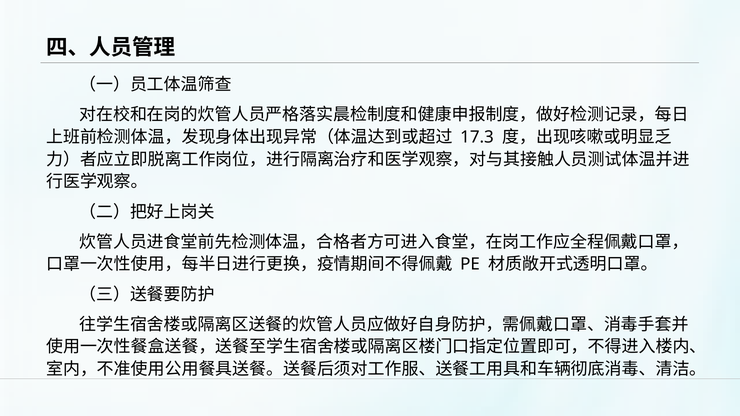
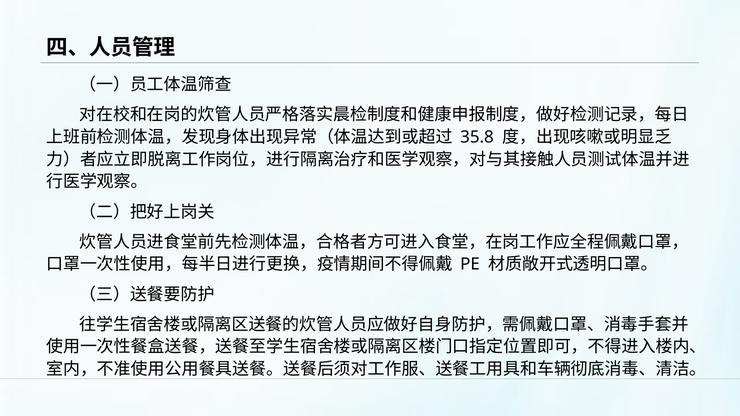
17.3: 17.3 -> 35.8
